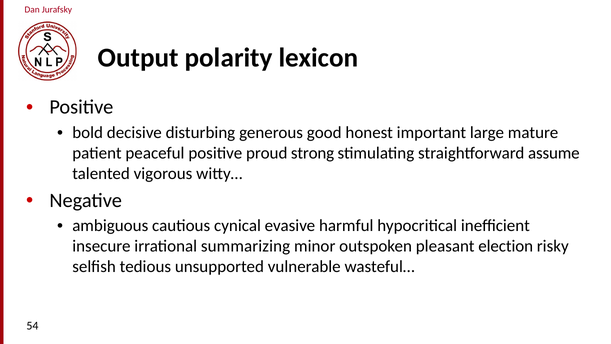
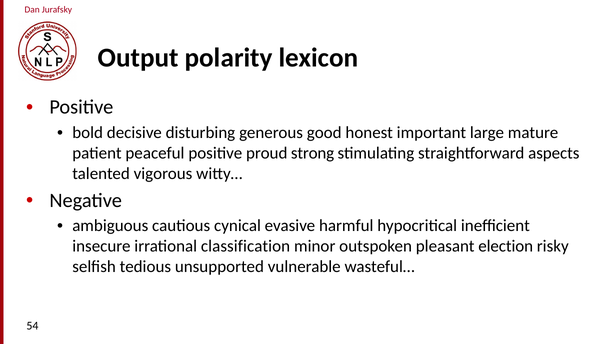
assume: assume -> aspects
summarizing: summarizing -> classification
